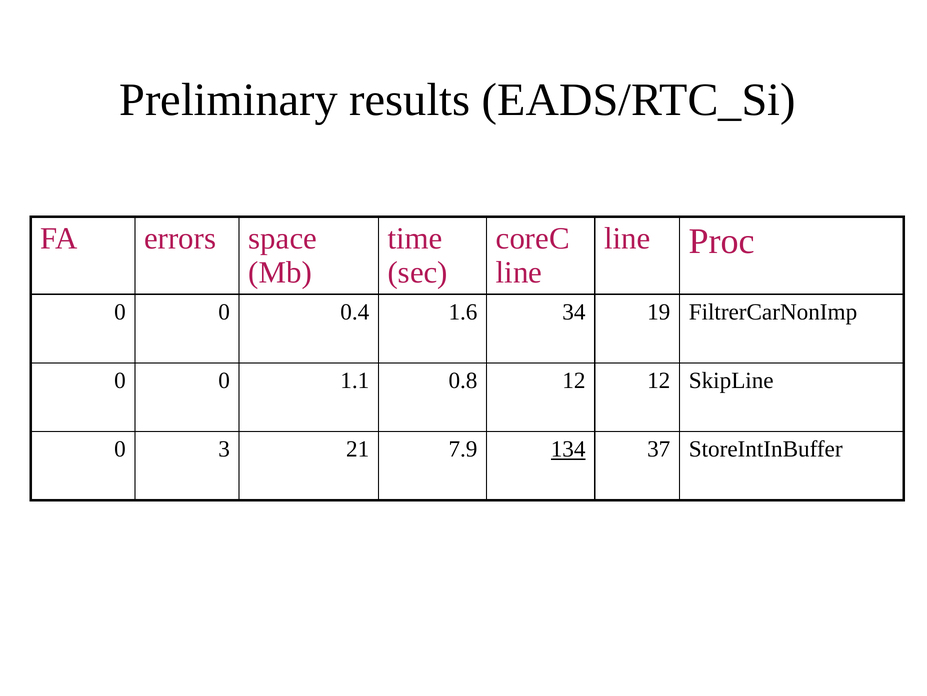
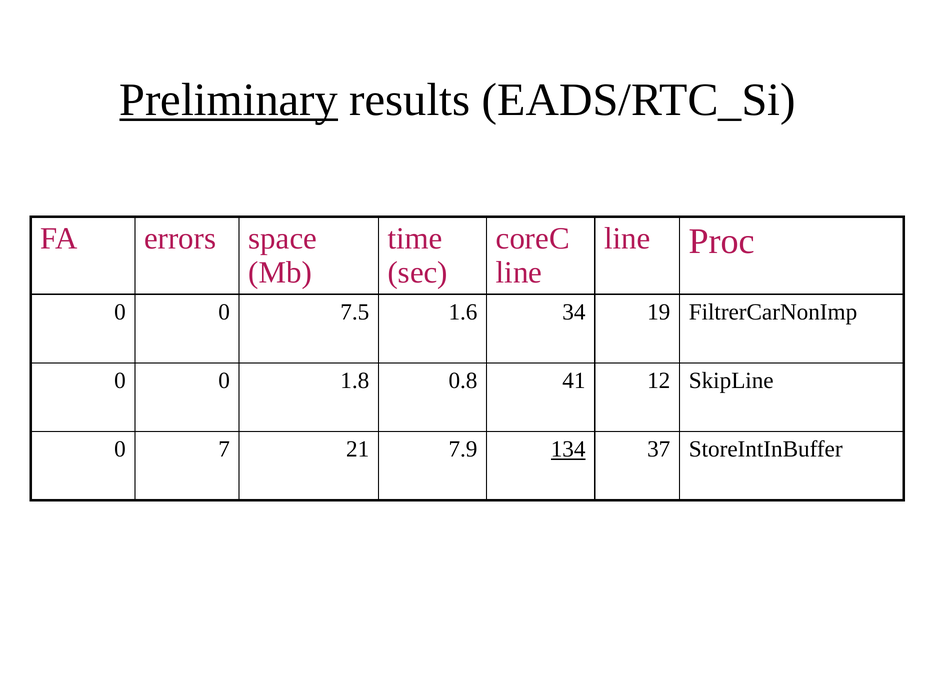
Preliminary underline: none -> present
0.4: 0.4 -> 7.5
1.1: 1.1 -> 1.8
0.8 12: 12 -> 41
3: 3 -> 7
